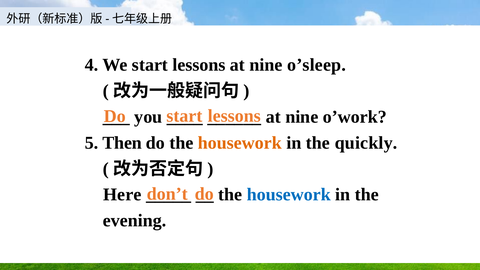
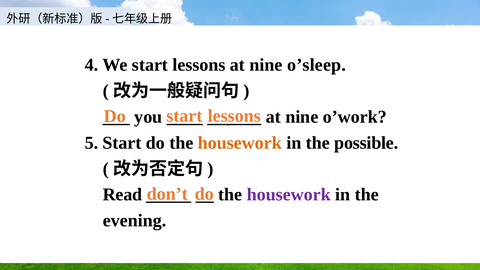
5 Then: Then -> Start
quickly: quickly -> possible
Here: Here -> Read
housework at (289, 195) colour: blue -> purple
